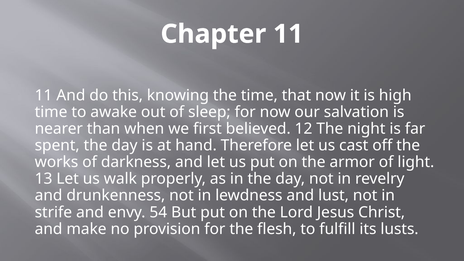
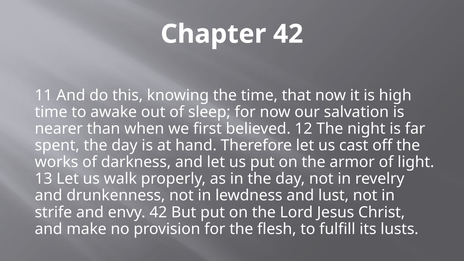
Chapter 11: 11 -> 42
envy 54: 54 -> 42
